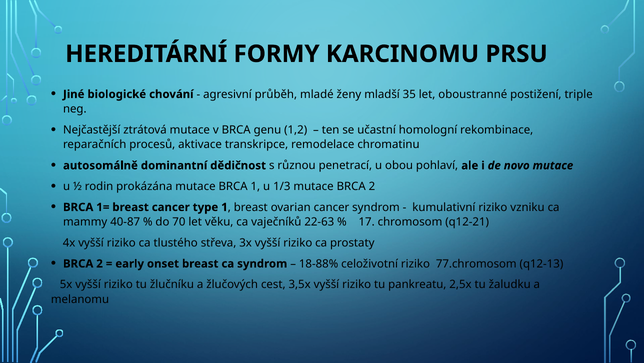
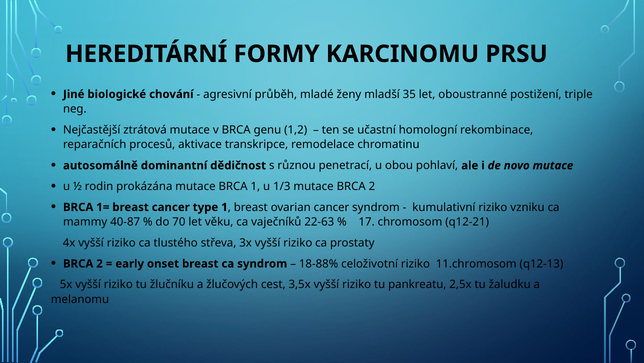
77.chromosom: 77.chromosom -> 11.chromosom
